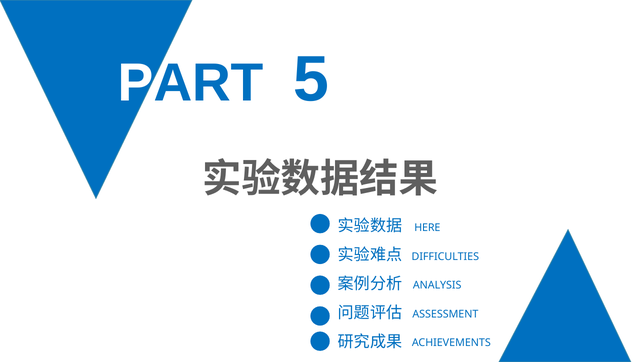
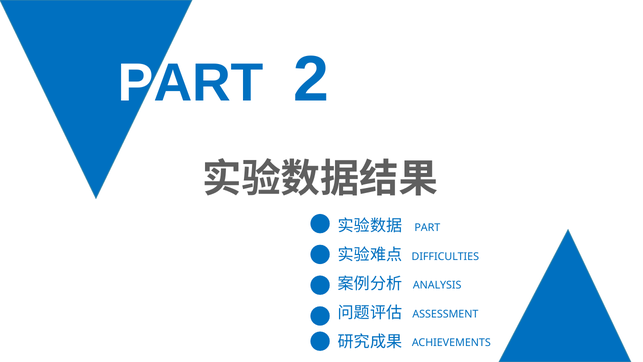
5: 5 -> 2
HERE at (427, 228): HERE -> PART
